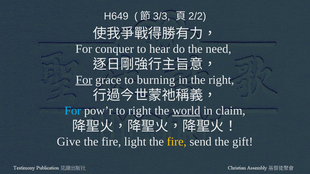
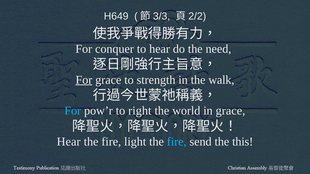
burning: burning -> strength
the right: right -> walk
world underline: present -> none
in claim: claim -> grace
Give at (69, 142): Give -> Hear
fire at (177, 142) colour: yellow -> light blue
gift: gift -> this
